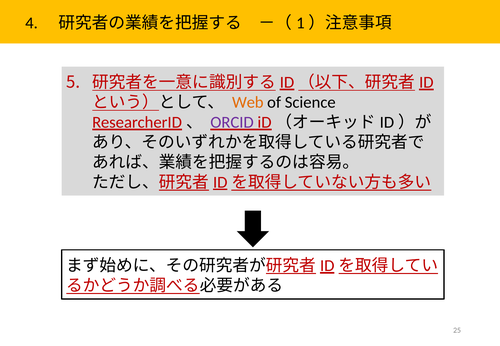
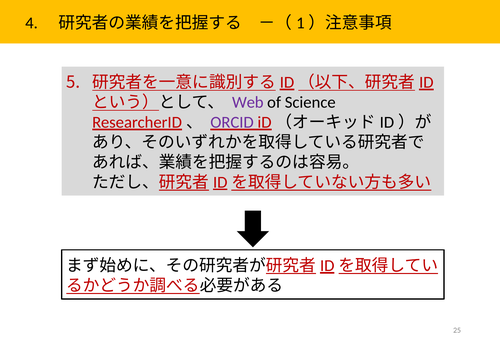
Web colour: orange -> purple
